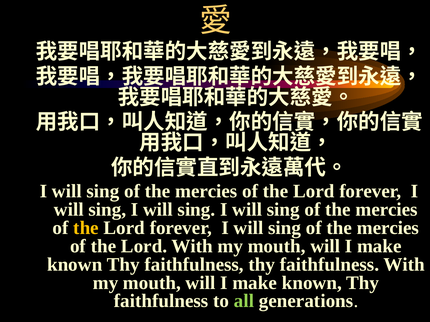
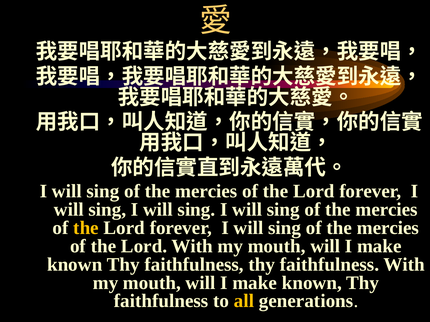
all colour: light green -> yellow
